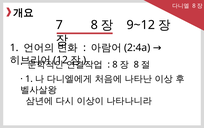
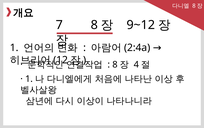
8 at (136, 64): 8 -> 4
